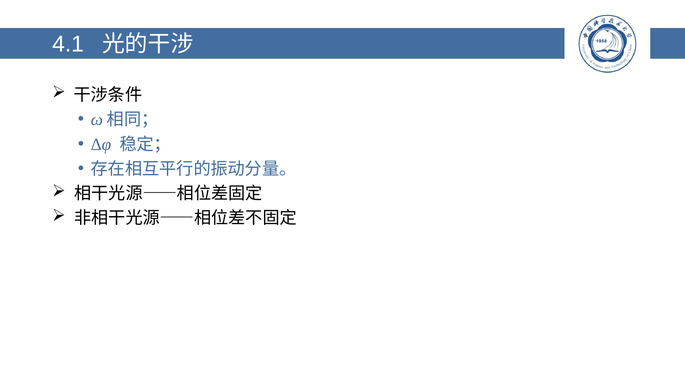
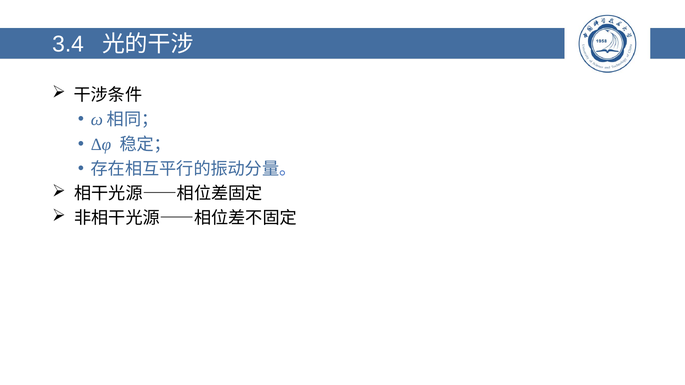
4.1: 4.1 -> 3.4
